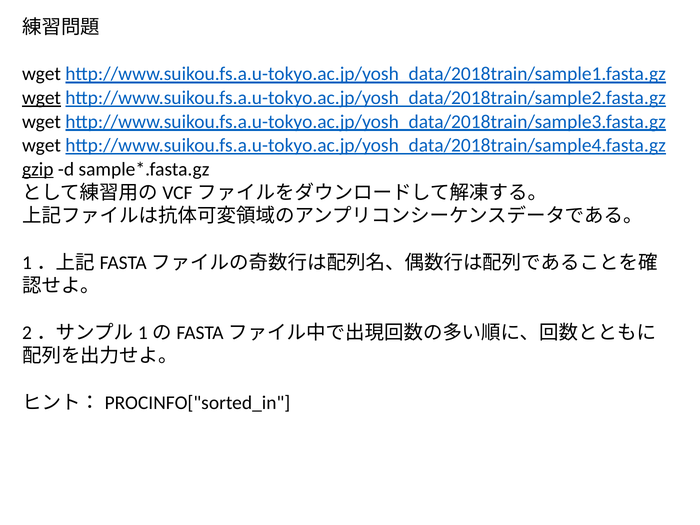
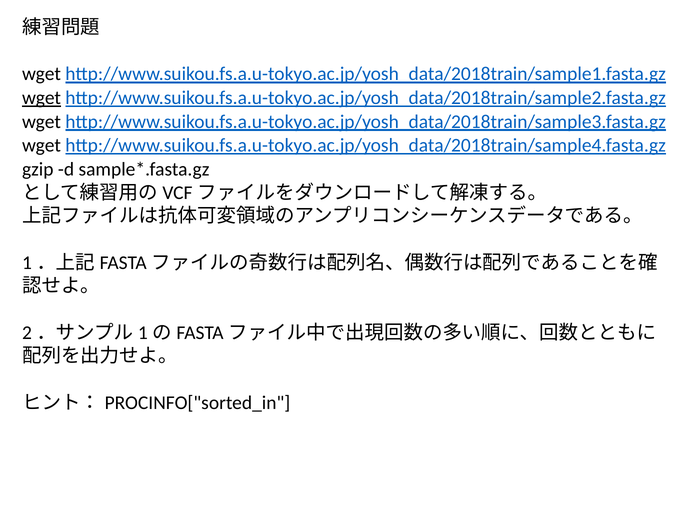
gzip underline: present -> none
